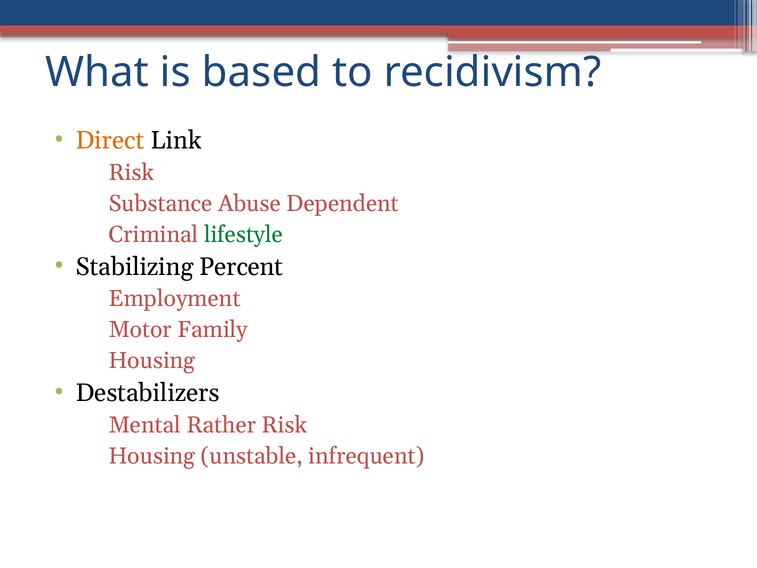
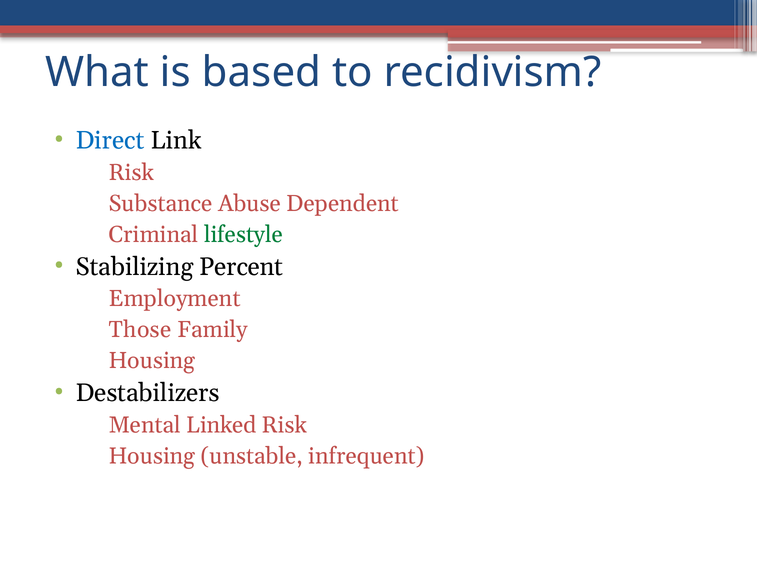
Direct colour: orange -> blue
Motor: Motor -> Those
Rather: Rather -> Linked
